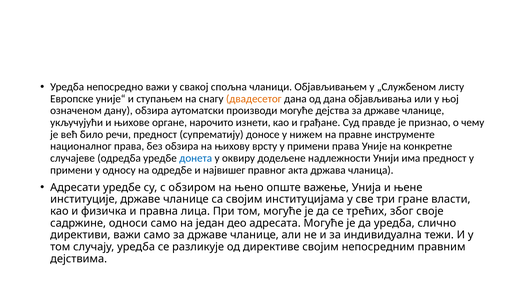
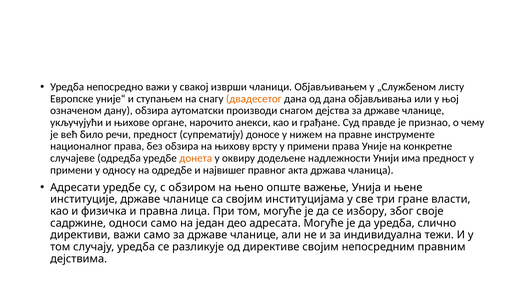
спољна: спољна -> изврши
производи могуће: могуће -> снагом
изнети: изнети -> анекси
донета colour: blue -> orange
трећих: трећих -> избору
